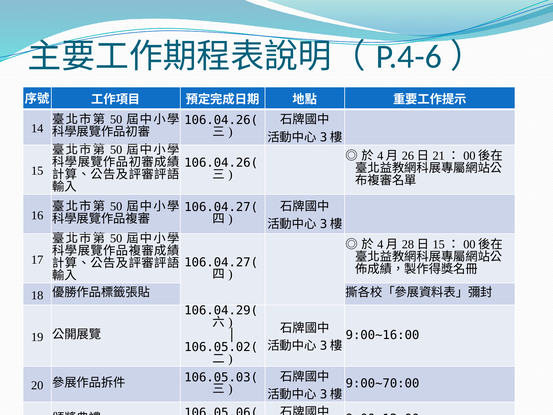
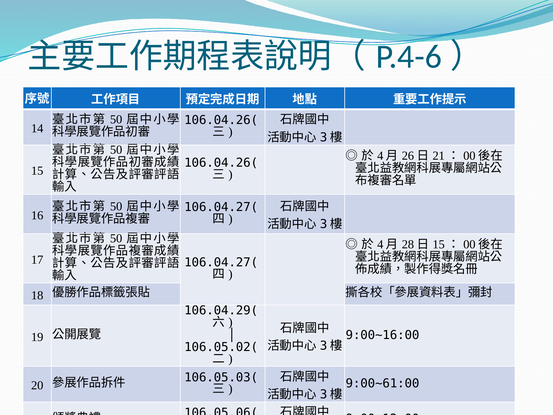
9:00~70:00: 9:00~70:00 -> 9:00~61:00
